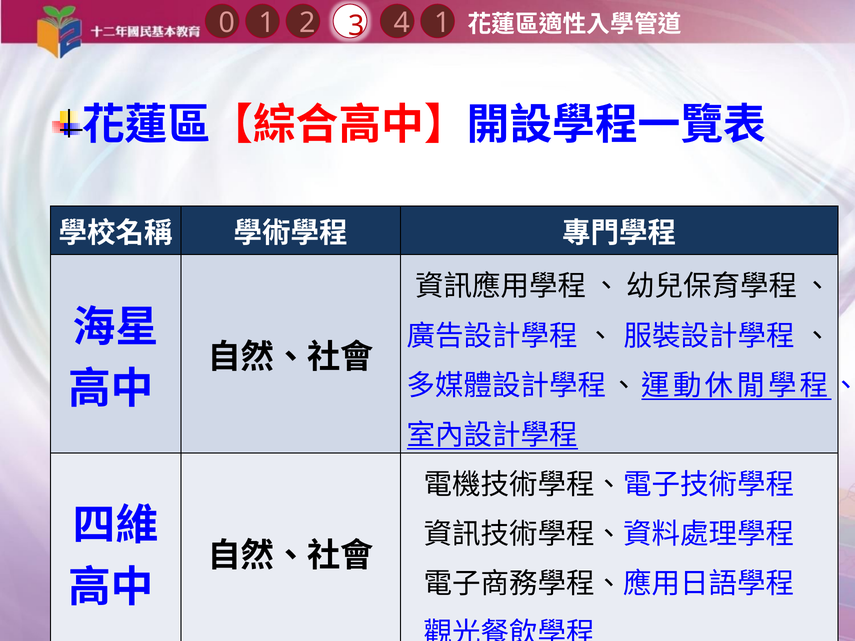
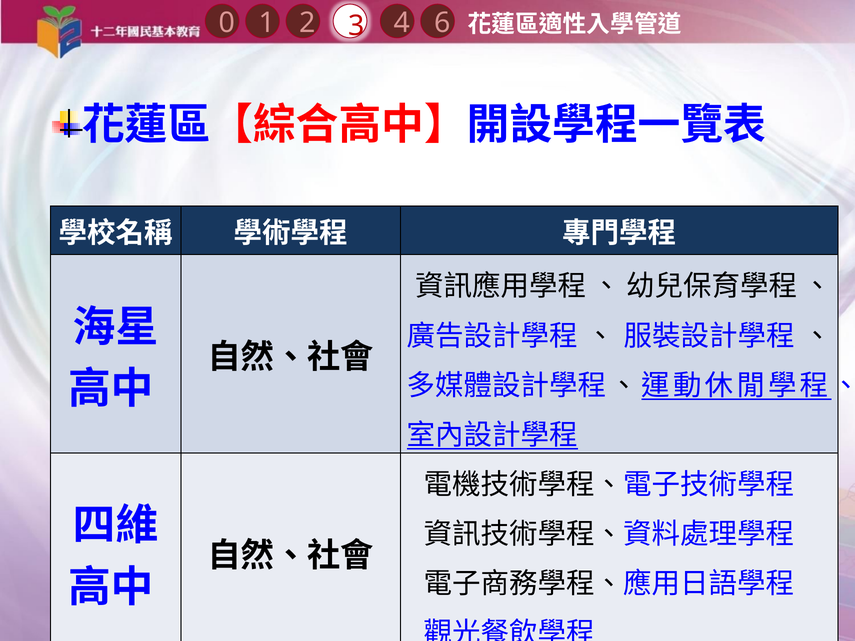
4 1: 1 -> 6
